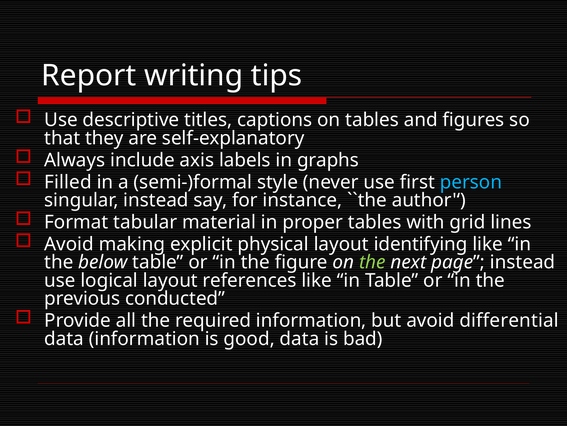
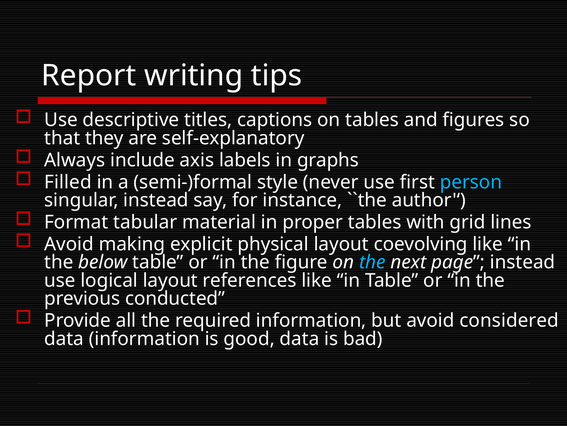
identifying: identifying -> coevolving
the at (372, 262) colour: light green -> light blue
differential: differential -> considered
